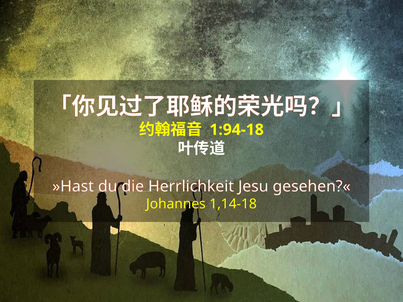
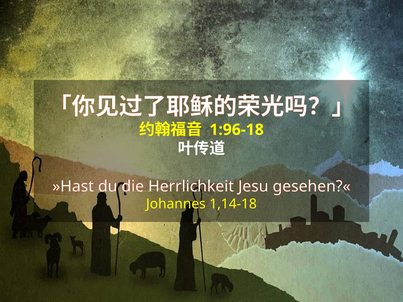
1:94-18: 1:94-18 -> 1:96-18
